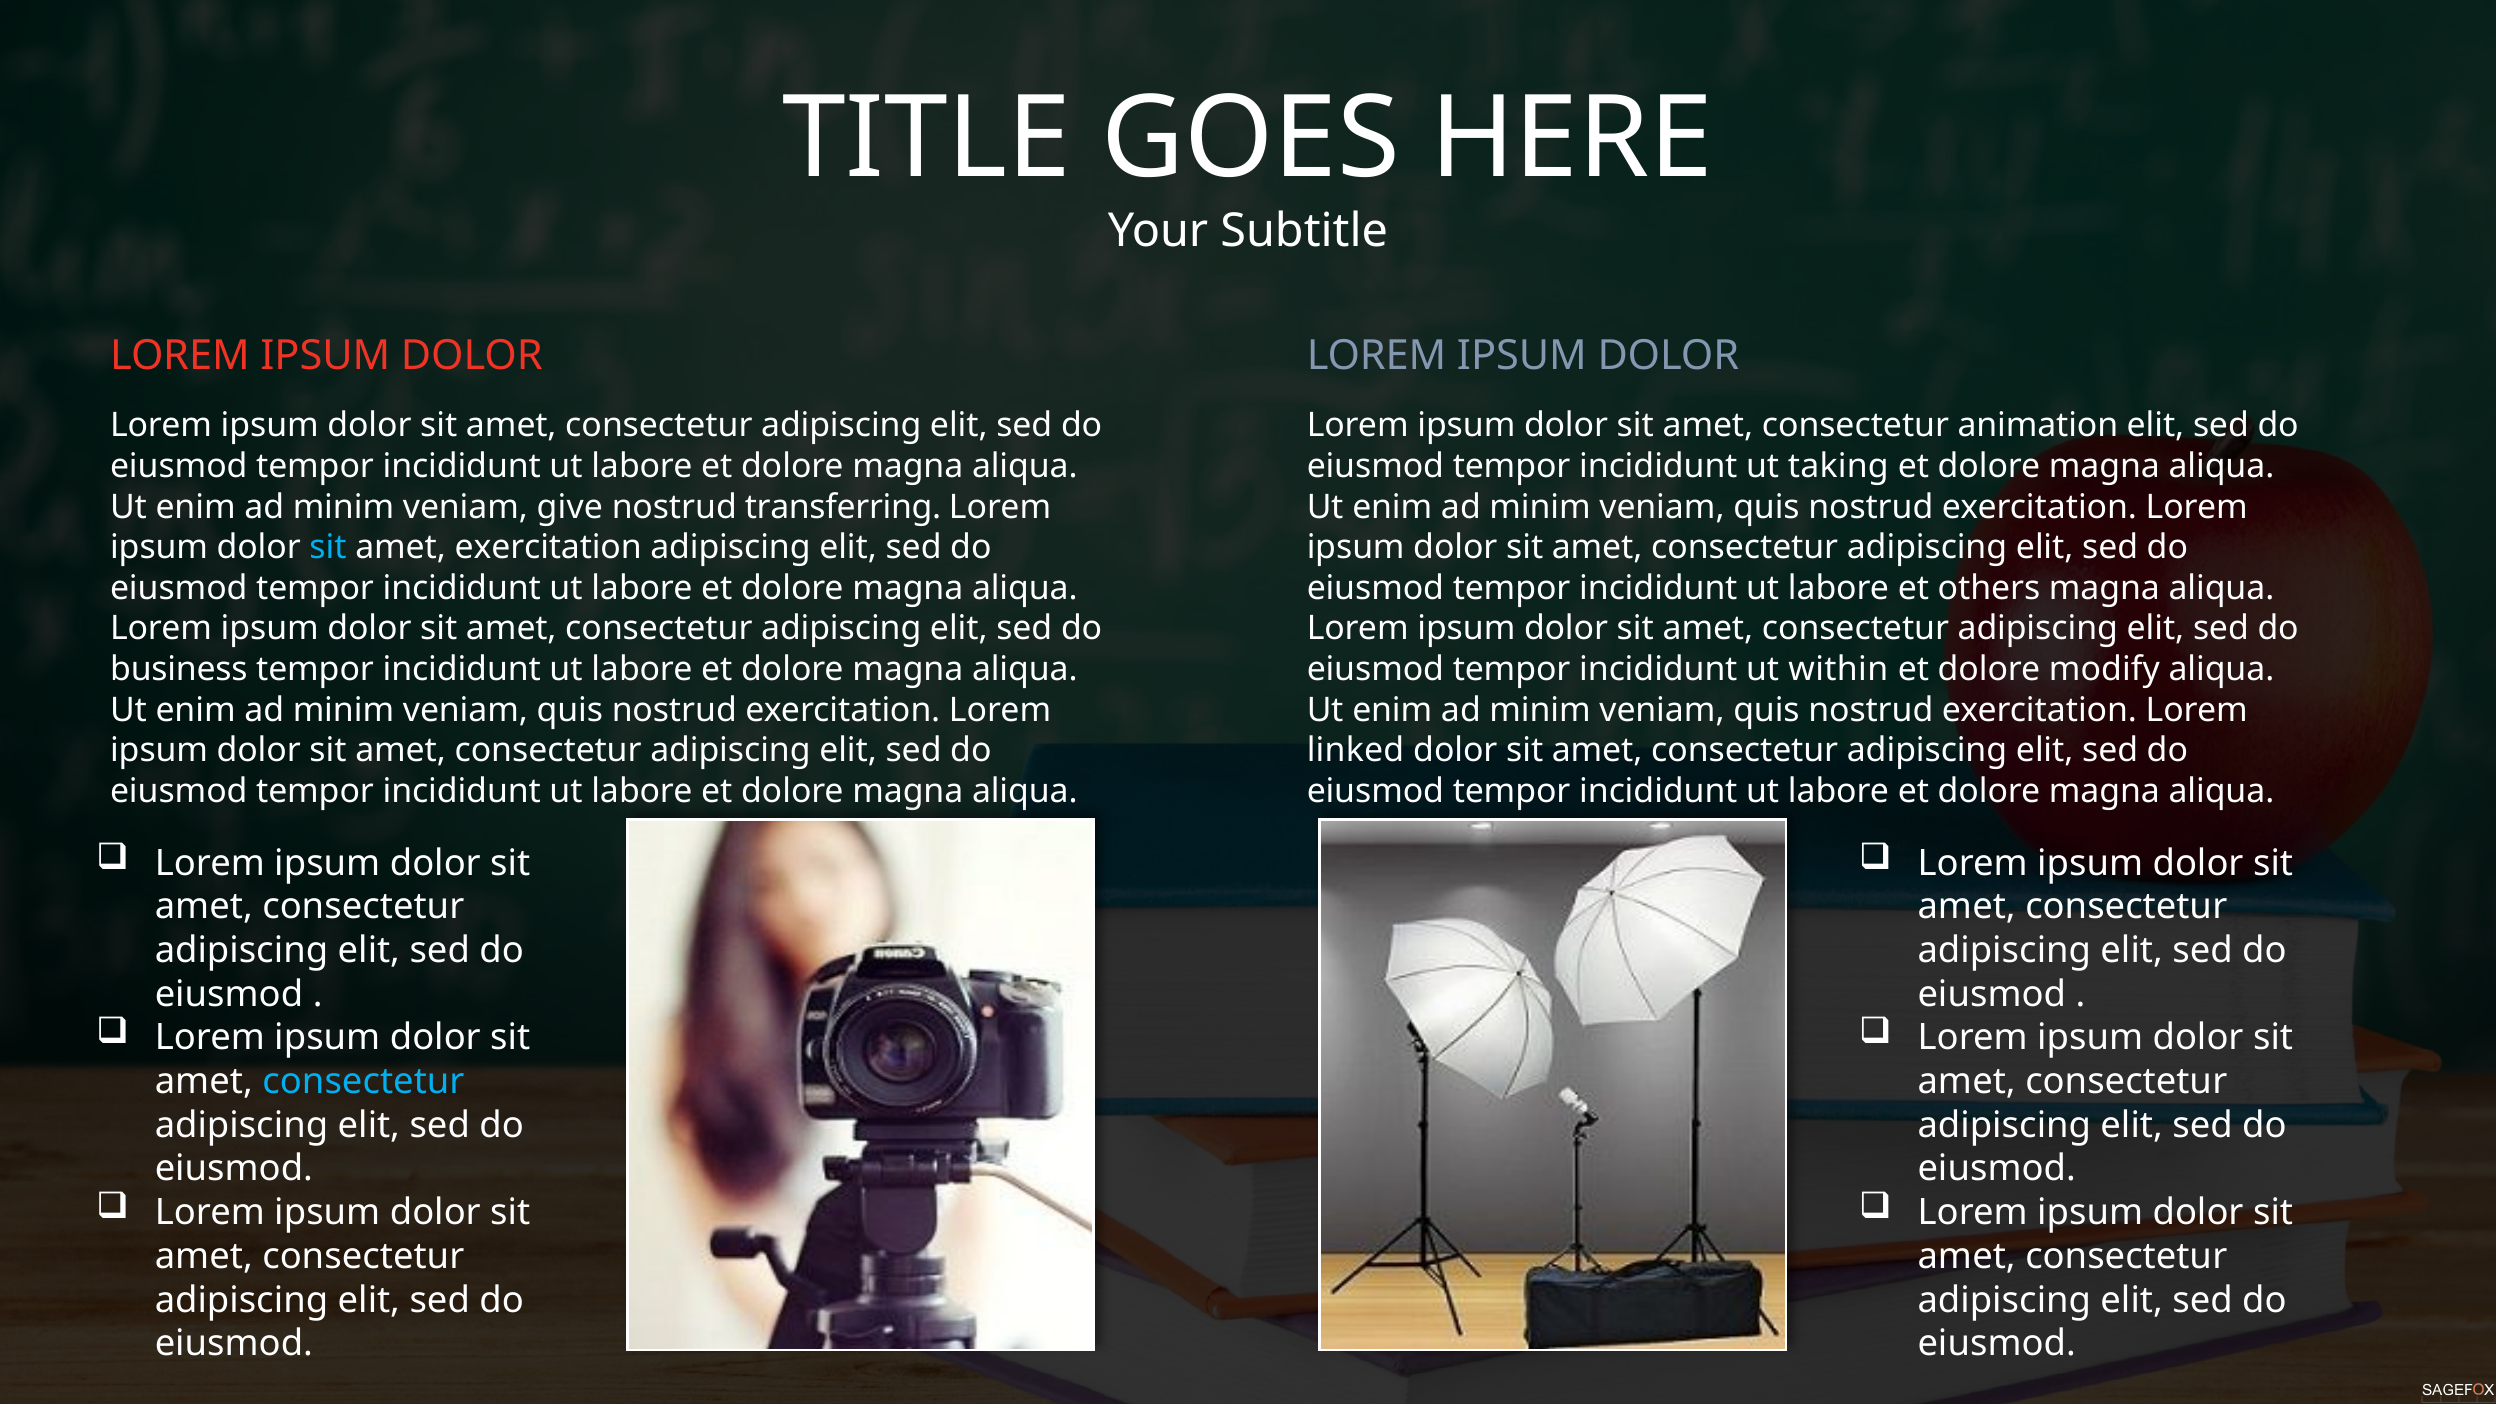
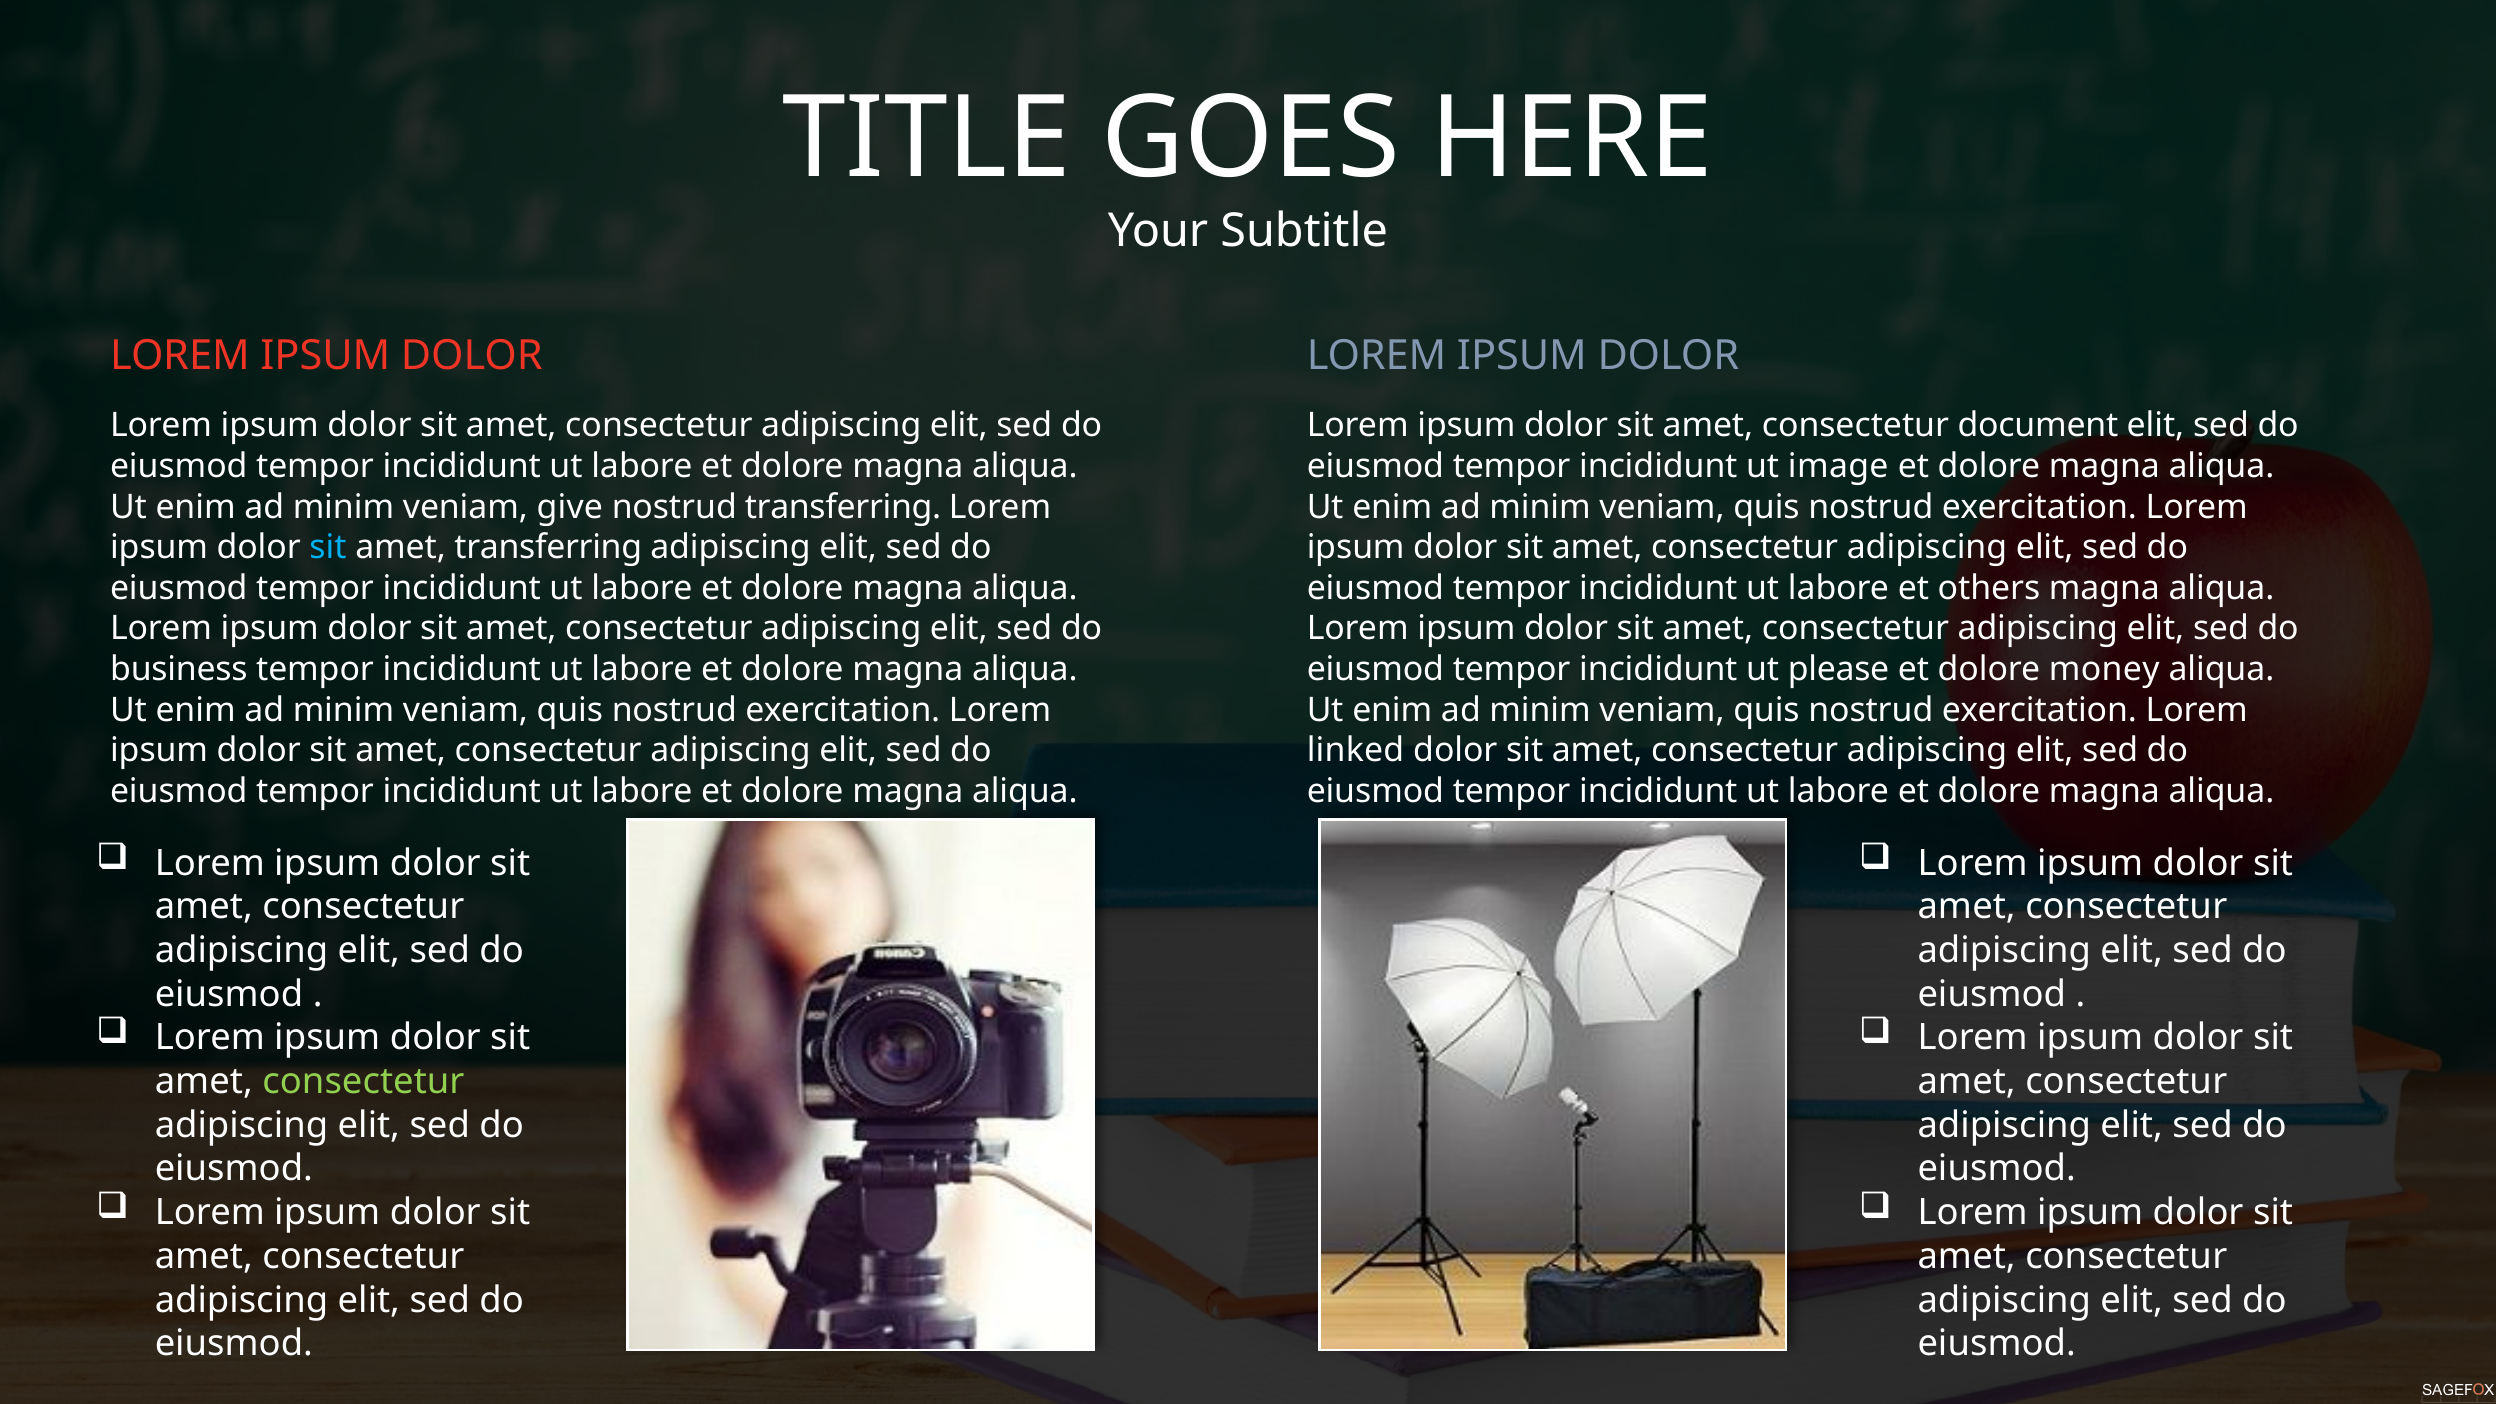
animation: animation -> document
taking: taking -> image
amet exercitation: exercitation -> transferring
within: within -> please
modify: modify -> money
consectetur at (363, 1082) colour: light blue -> light green
